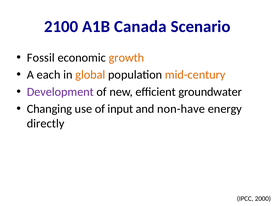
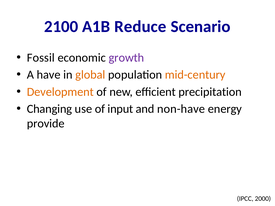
Canada: Canada -> Reduce
growth colour: orange -> purple
each: each -> have
Development colour: purple -> orange
groundwater: groundwater -> precipitation
directly: directly -> provide
